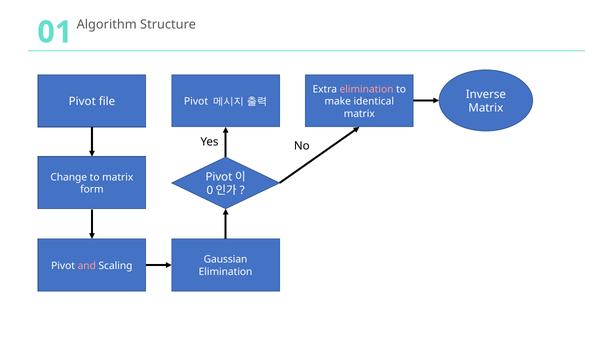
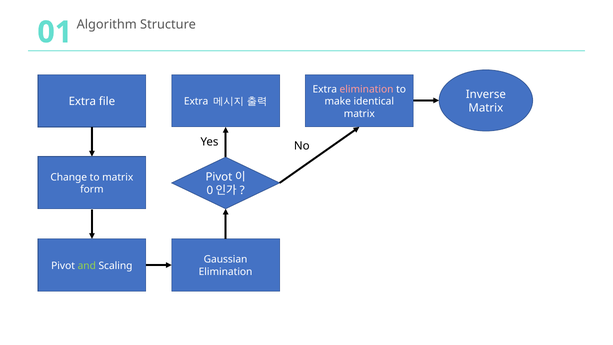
Pivot at (82, 102): Pivot -> Extra
Pivot at (196, 101): Pivot -> Extra
and colour: pink -> light green
